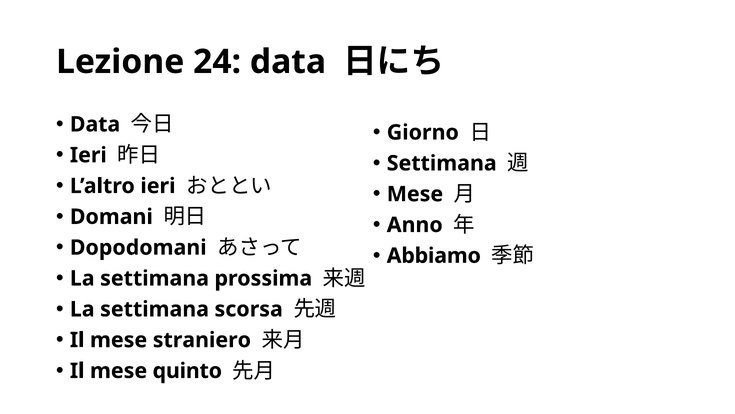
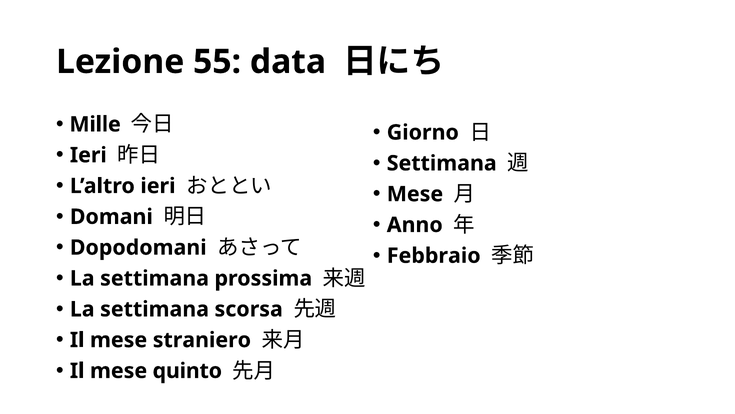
24: 24 -> 55
Data at (95, 124): Data -> Mille
Abbiamo: Abbiamo -> Febbraio
